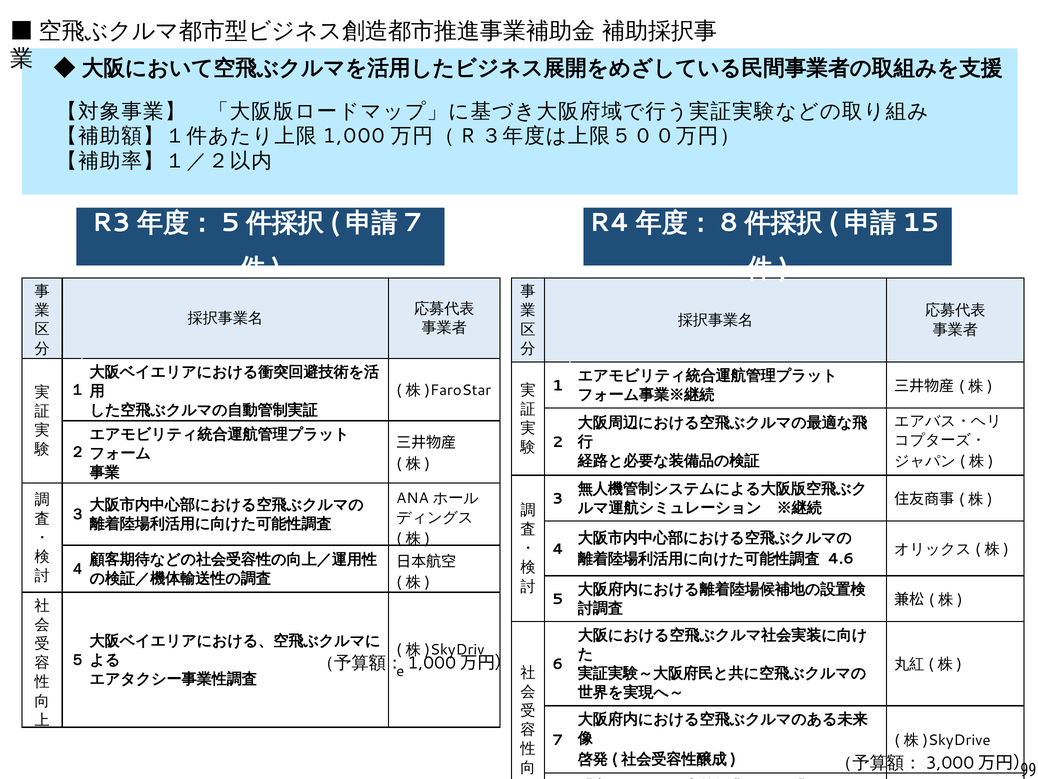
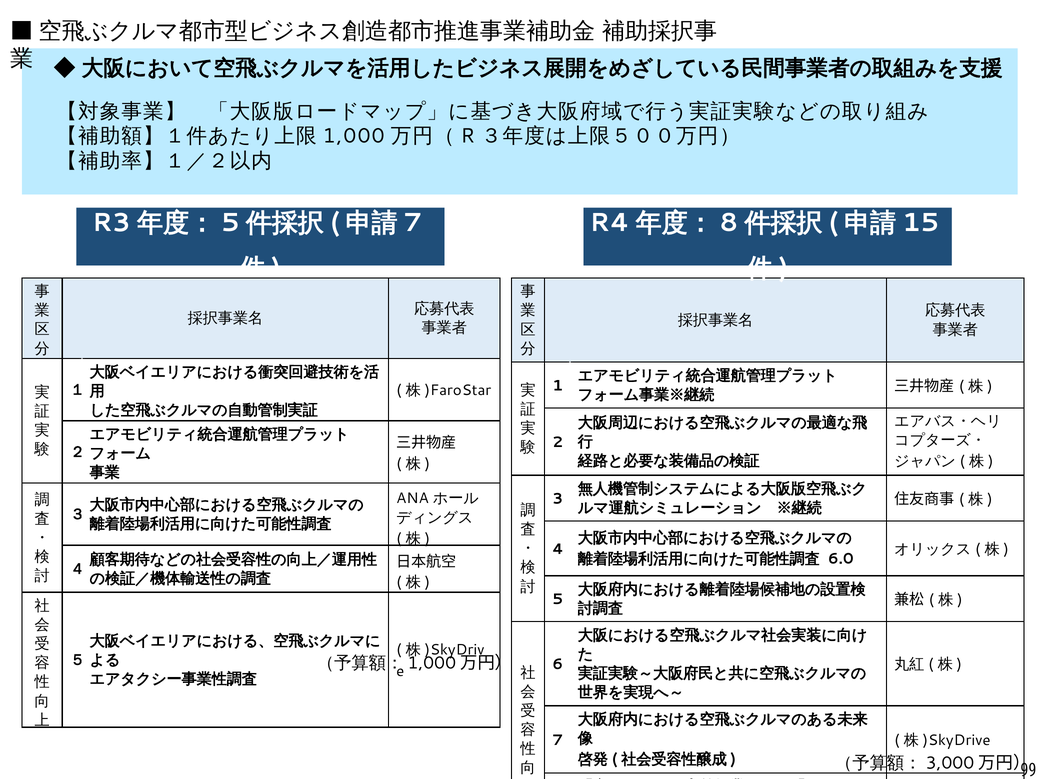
4.6: 4.6 -> 6.0
